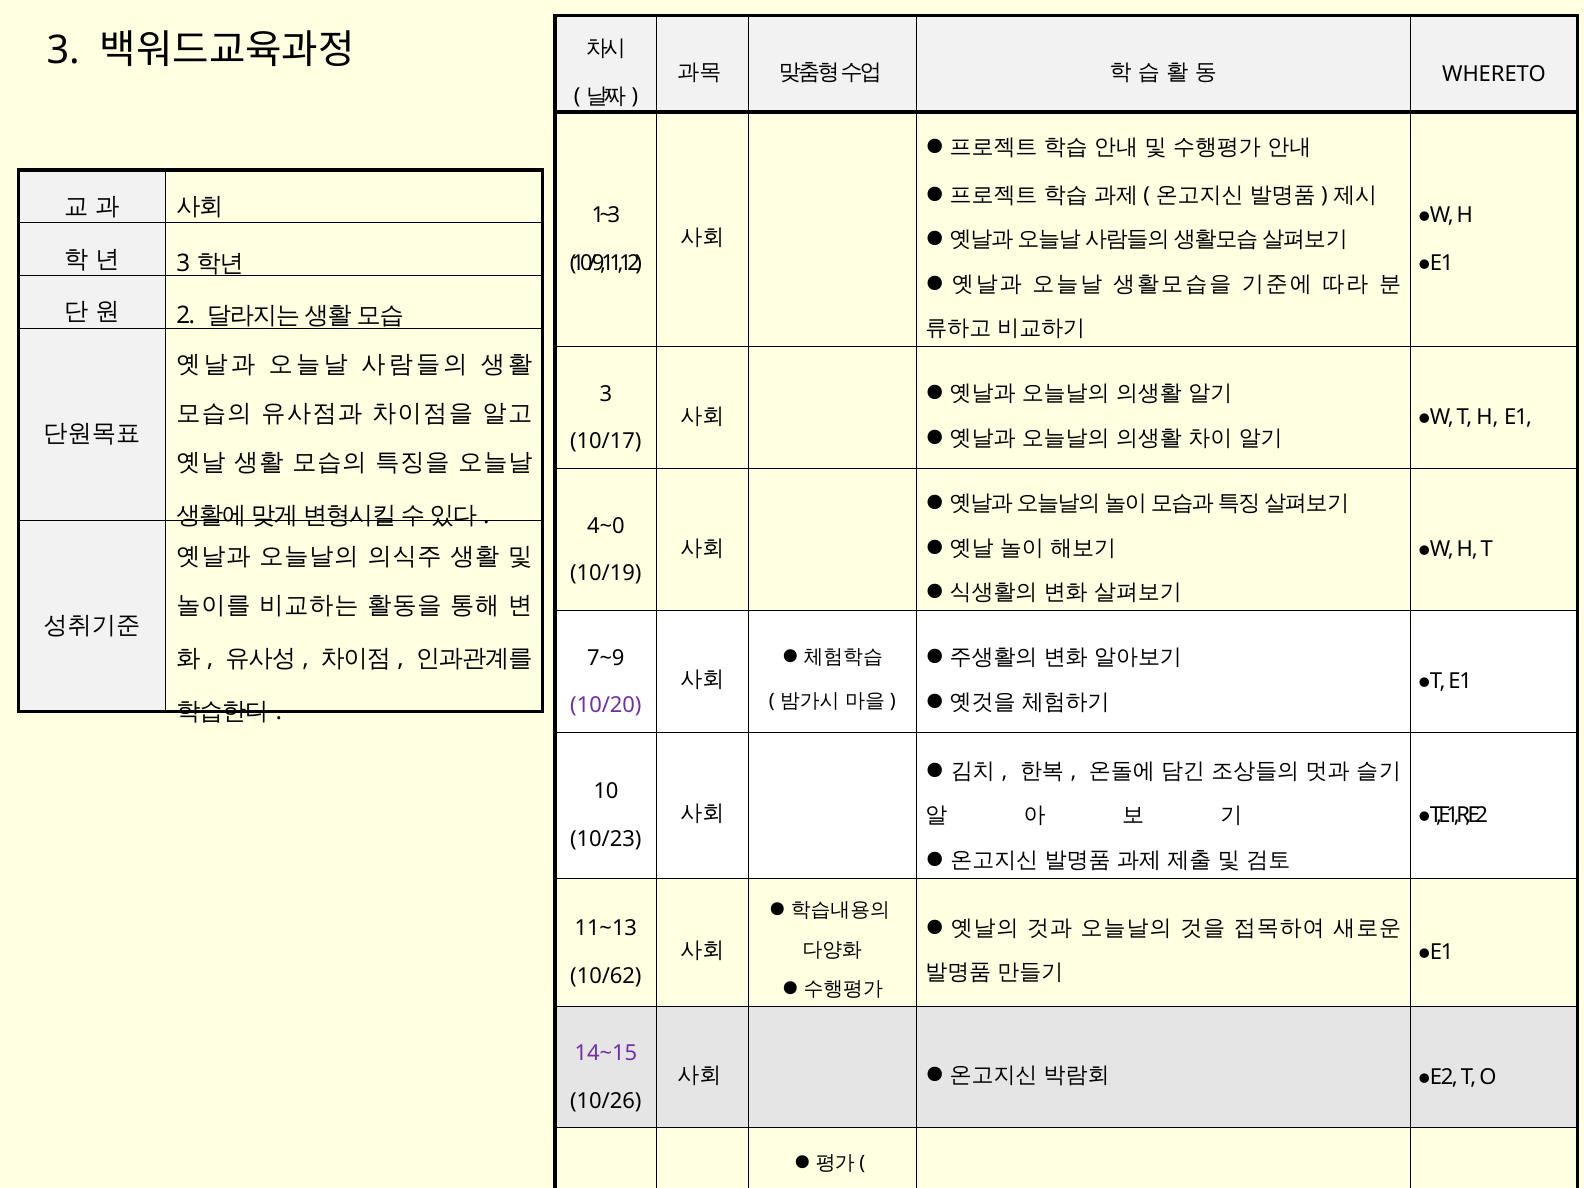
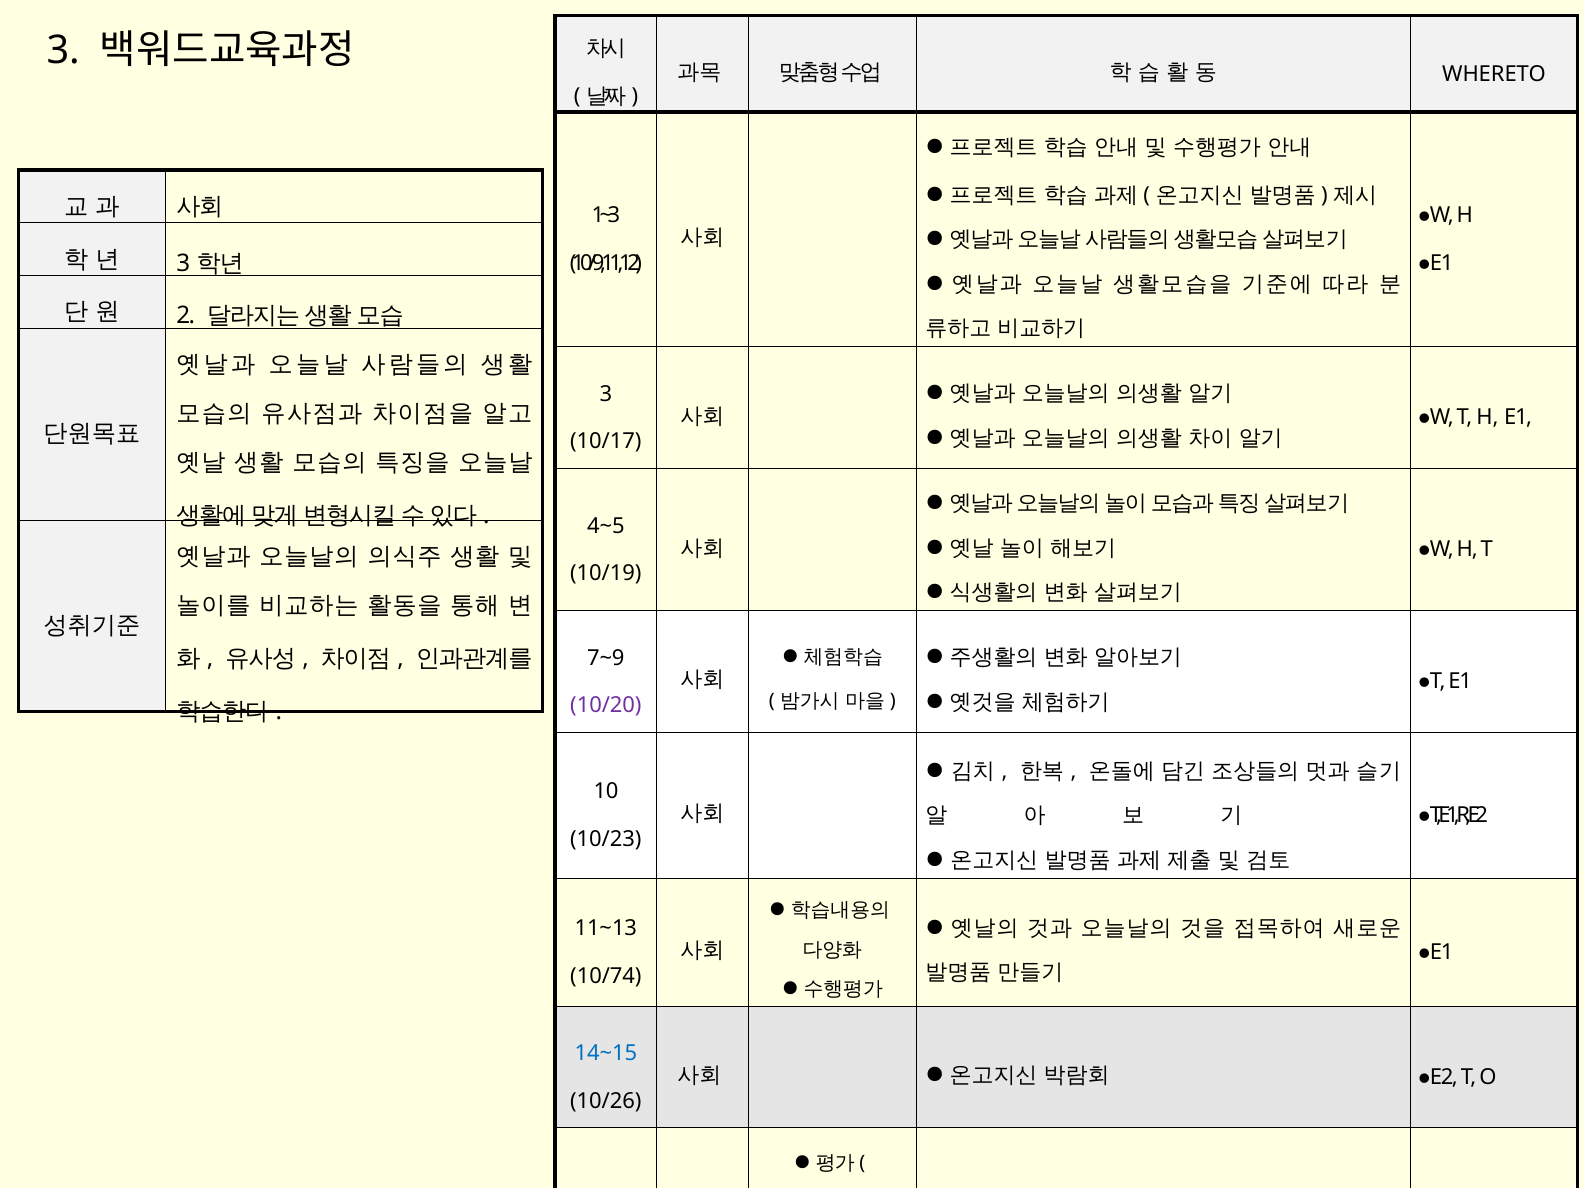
4~0: 4~0 -> 4~5
10/62: 10/62 -> 10/74
14~15 colour: purple -> blue
